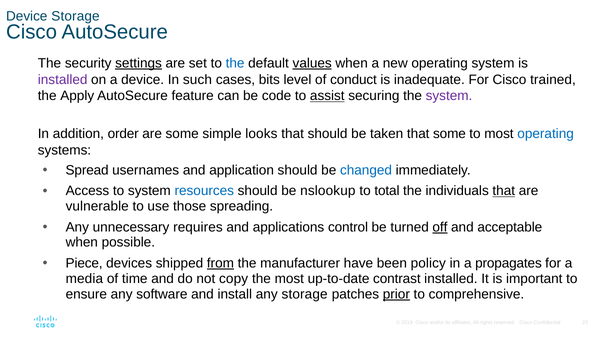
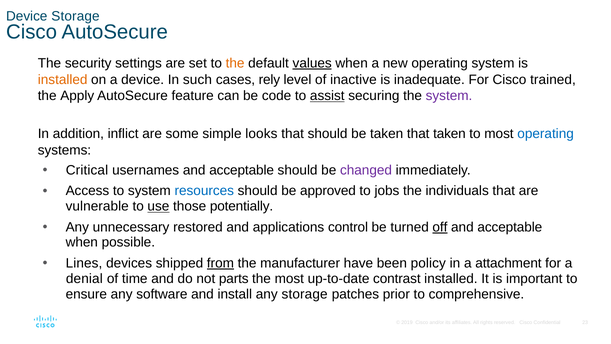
settings underline: present -> none
the at (235, 63) colour: blue -> orange
installed at (63, 79) colour: purple -> orange
bits: bits -> rely
conduct: conduct -> inactive
order: order -> inflict
that some: some -> taken
Spread: Spread -> Critical
usernames and application: application -> acceptable
changed colour: blue -> purple
nslookup: nslookup -> approved
total: total -> jobs
that at (504, 191) underline: present -> none
use underline: none -> present
spreading: spreading -> potentially
requires: requires -> restored
Piece: Piece -> Lines
propagates: propagates -> attachment
media: media -> denial
copy: copy -> parts
prior underline: present -> none
